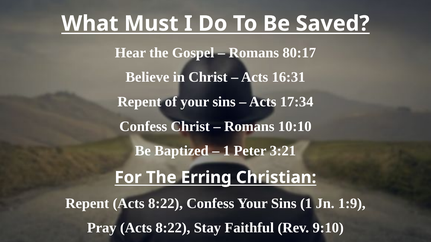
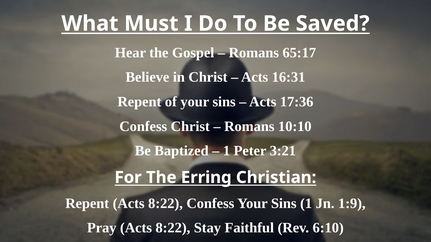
80:17: 80:17 -> 65:17
17:34: 17:34 -> 17:36
9:10: 9:10 -> 6:10
